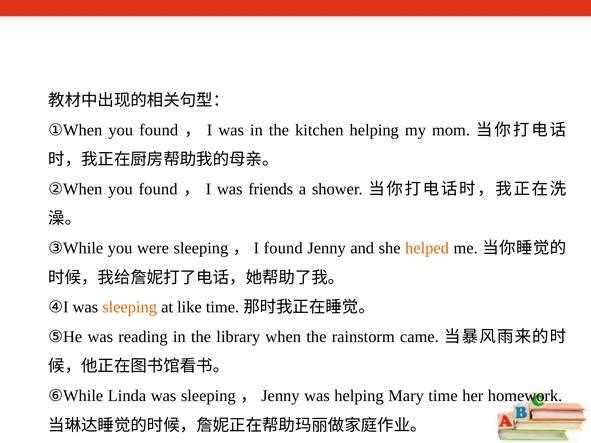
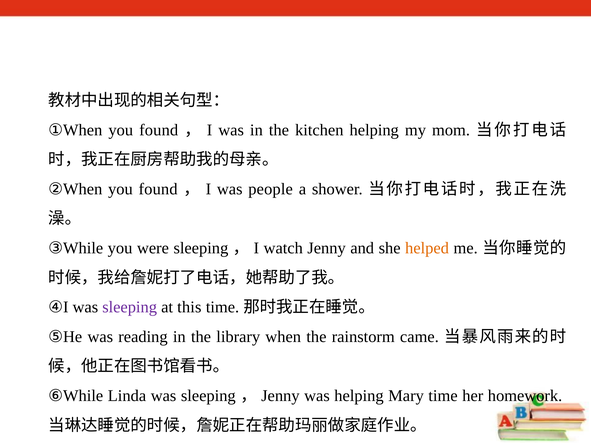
friends: friends -> people
found at (283, 248): found -> watch
sleeping at (130, 307) colour: orange -> purple
like: like -> this
